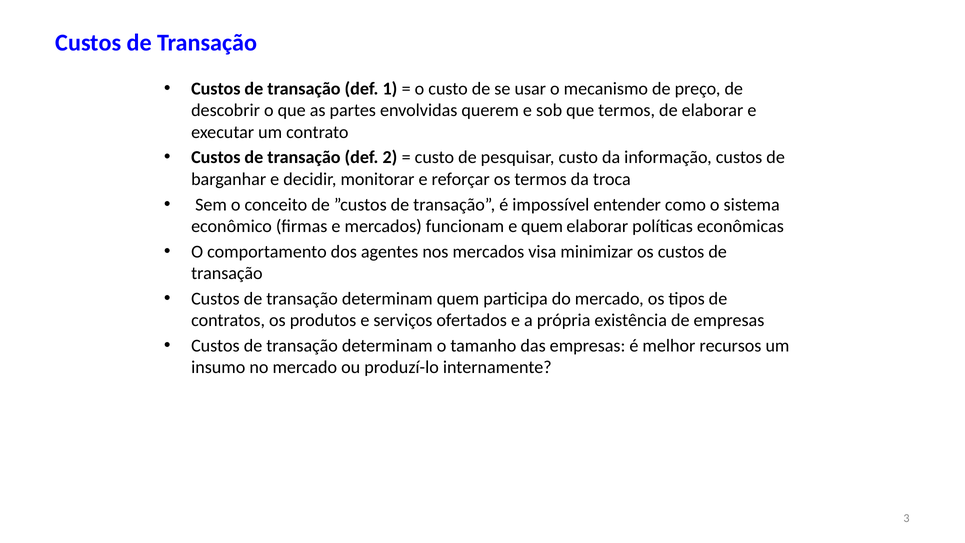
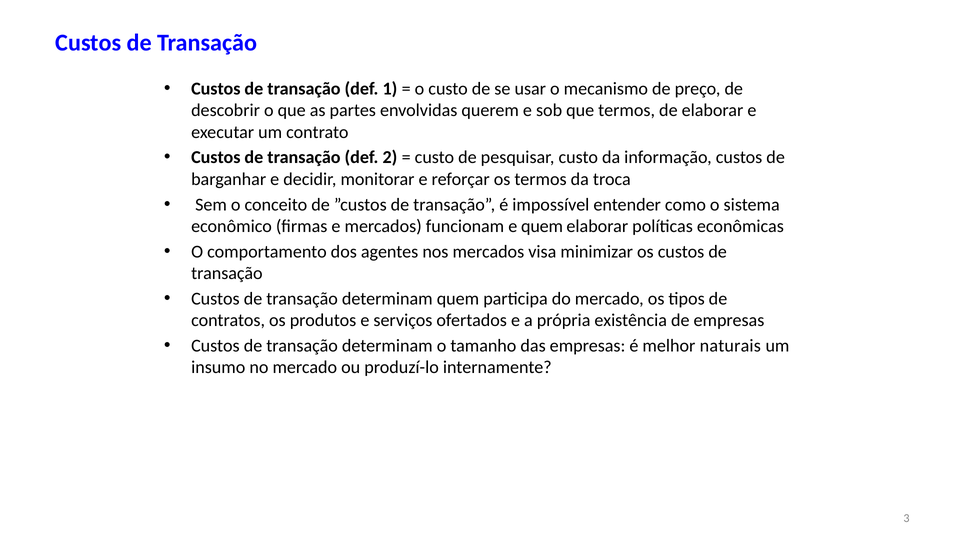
recursos: recursos -> naturais
